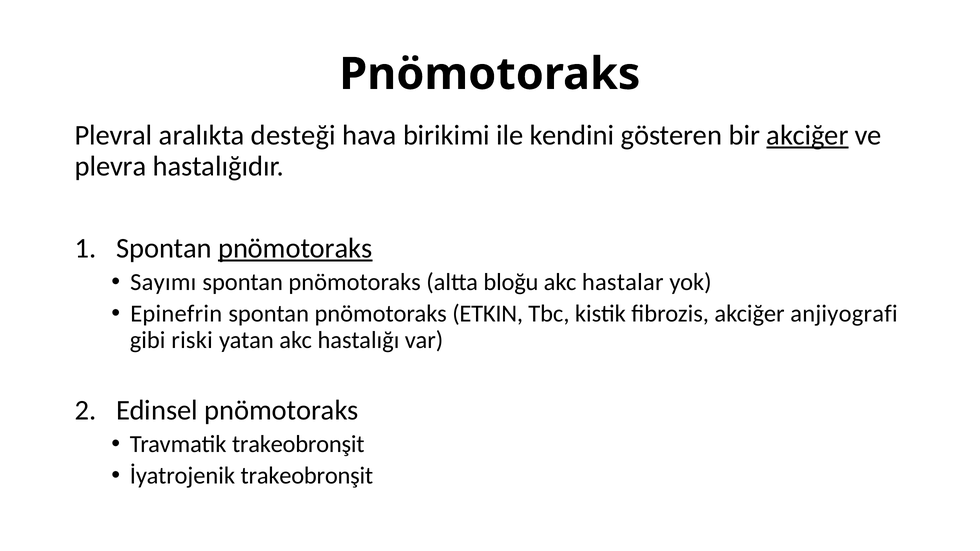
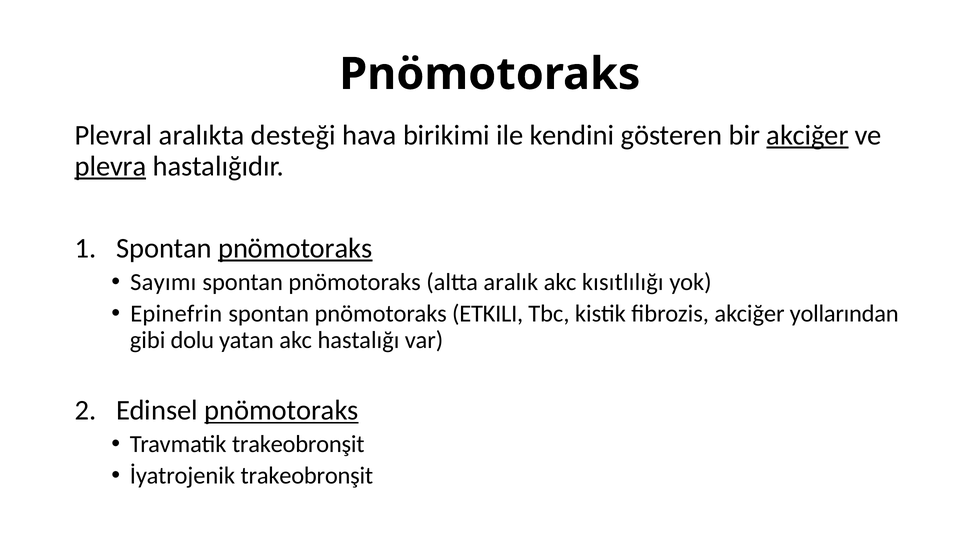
plevra underline: none -> present
bloğu: bloğu -> aralık
hastalar: hastalar -> kısıtlılığı
ETKIN: ETKIN -> ETKILI
anjiyografi: anjiyografi -> yollarından
riski: riski -> dolu
pnömotoraks at (281, 411) underline: none -> present
